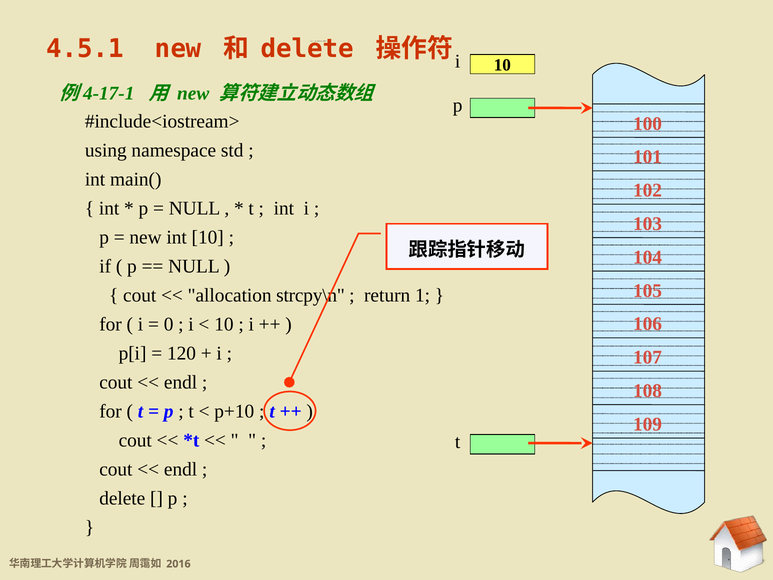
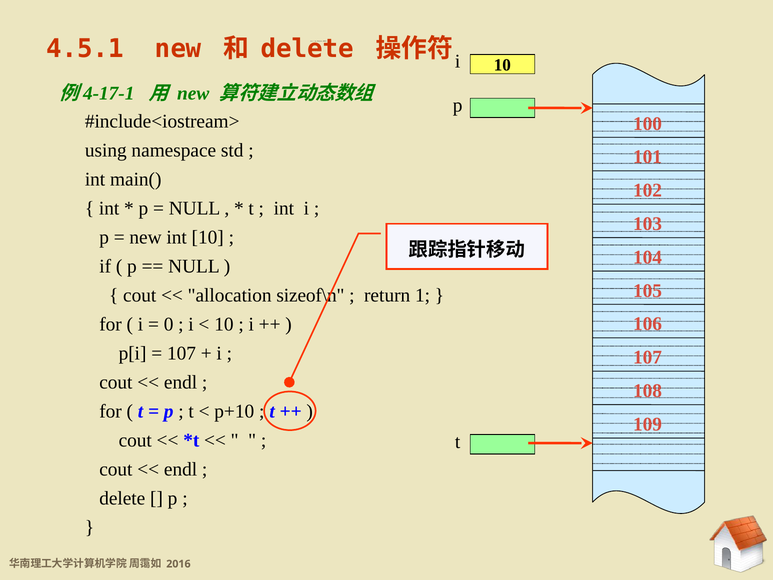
strcpy\n: strcpy\n -> sizeof\n
120 at (182, 353): 120 -> 107
